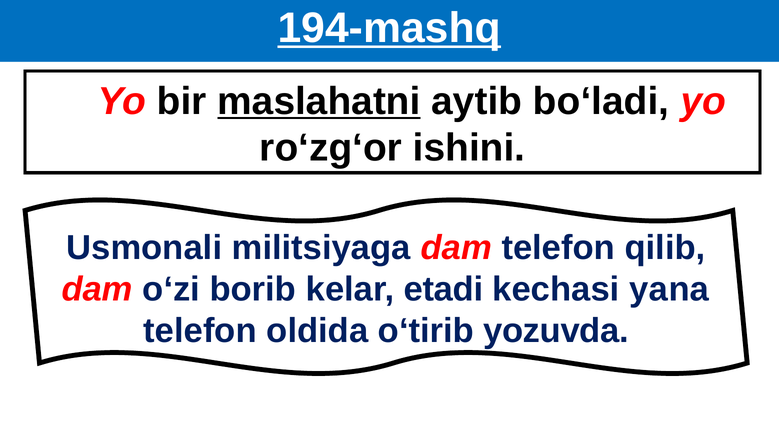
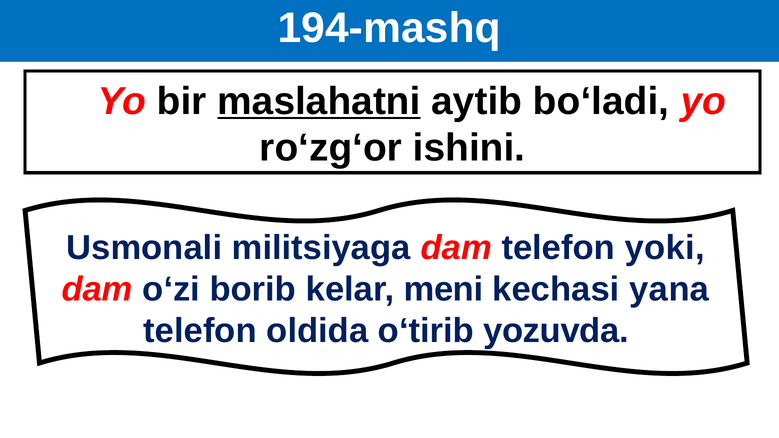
194-mashq underline: present -> none
qilib: qilib -> yoki
etadi: etadi -> meni
